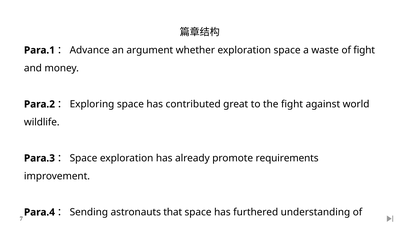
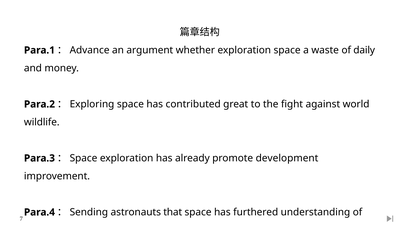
of fight: fight -> daily
requirements: requirements -> development
